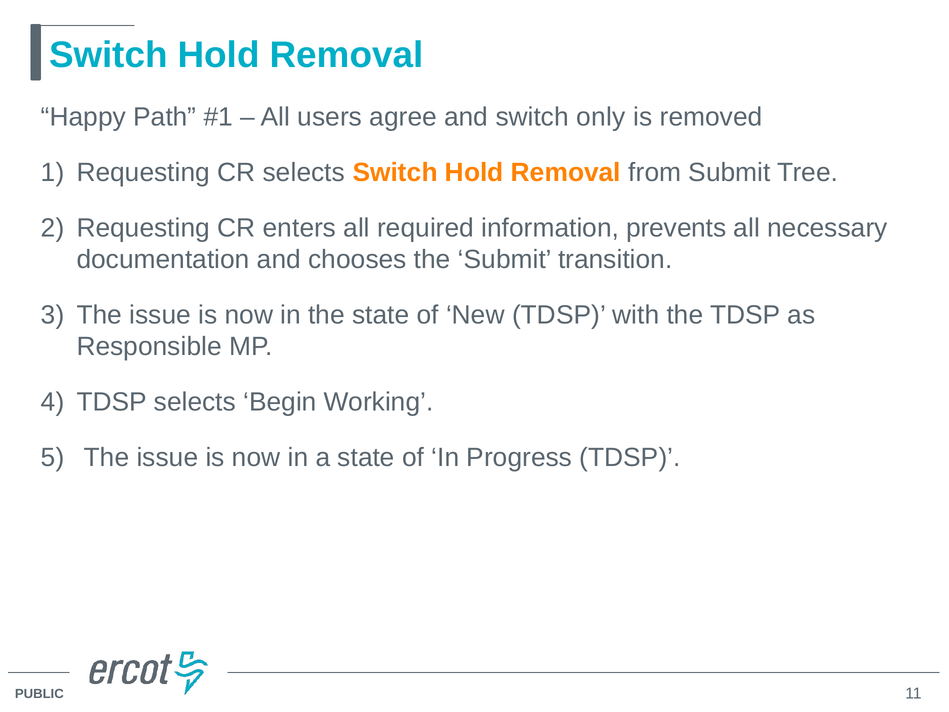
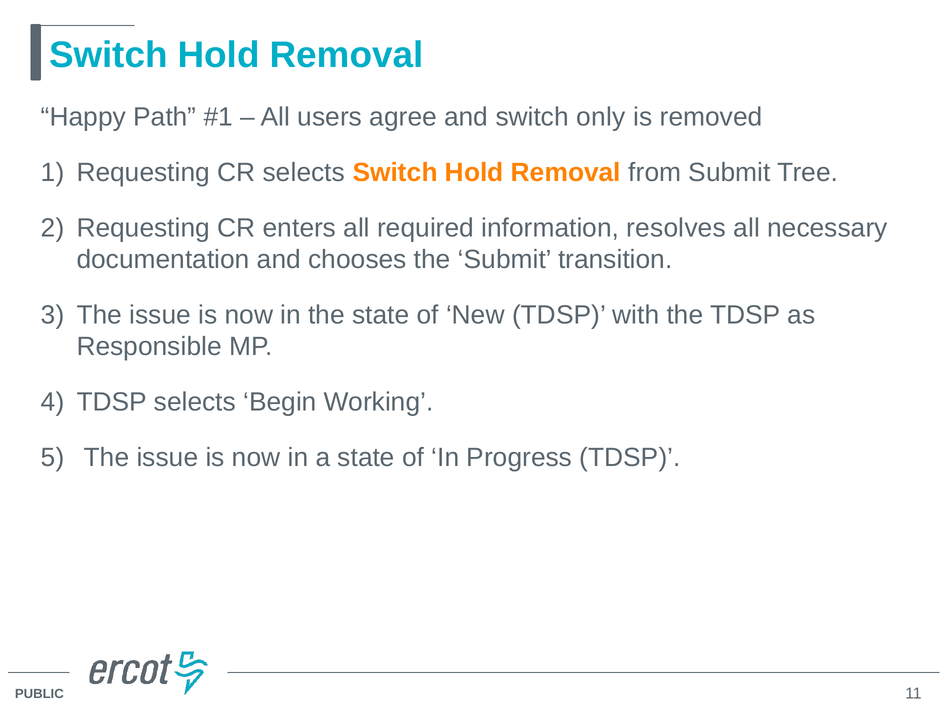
prevents: prevents -> resolves
